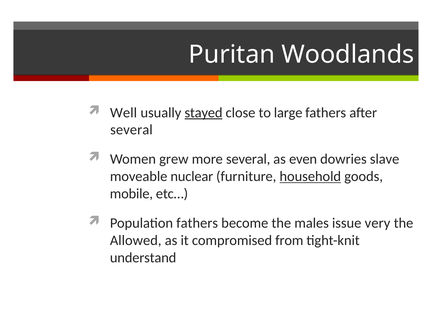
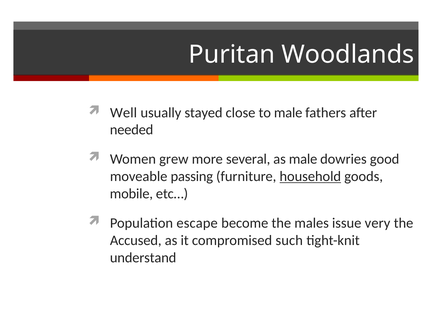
stayed underline: present -> none
to large: large -> male
several at (131, 130): several -> needed
as even: even -> male
slave: slave -> good
nuclear: nuclear -> passing
Population fathers: fathers -> escape
Allowed: Allowed -> Accused
from: from -> such
